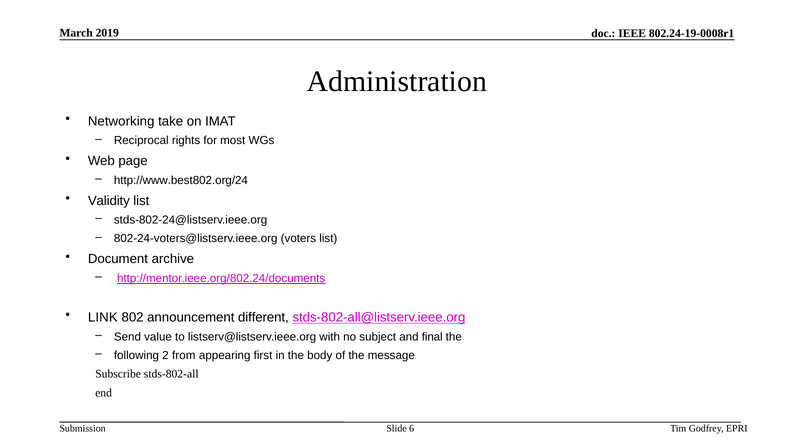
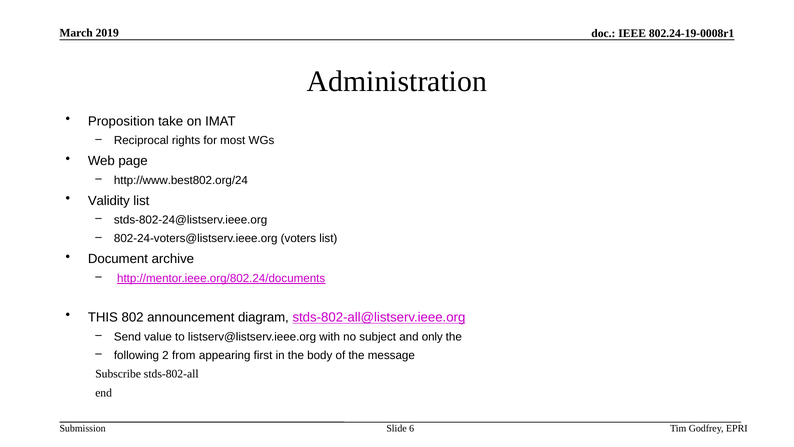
Networking: Networking -> Proposition
LINK: LINK -> THIS
different: different -> diagram
final: final -> only
